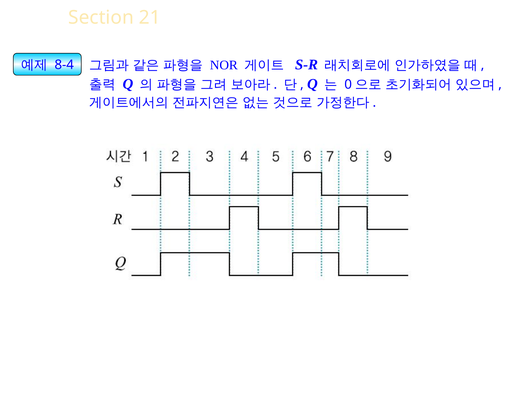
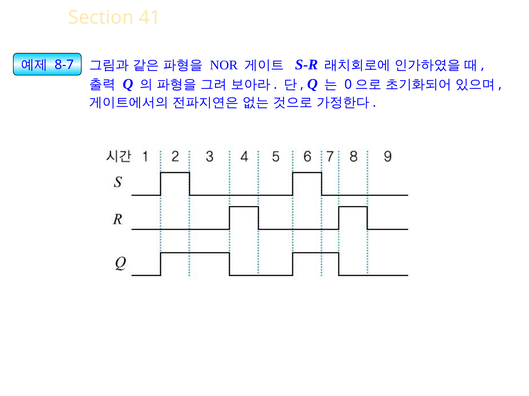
21: 21 -> 41
8-4: 8-4 -> 8-7
